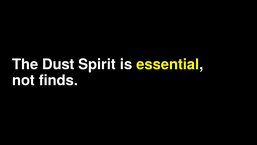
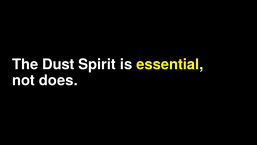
finds: finds -> does
